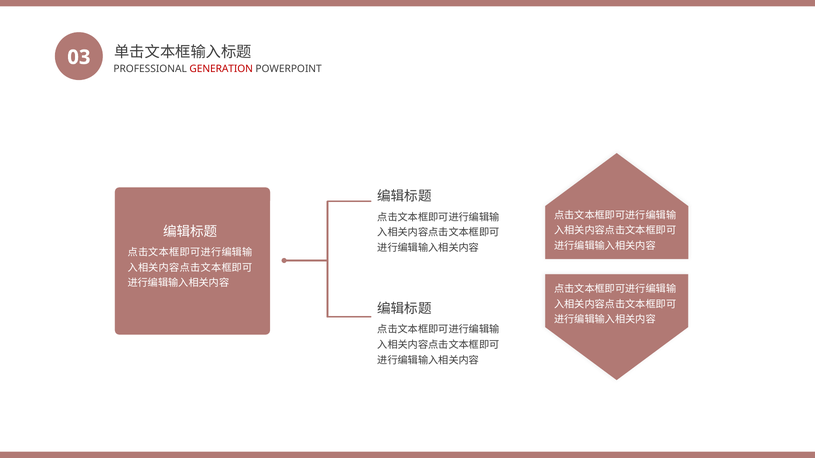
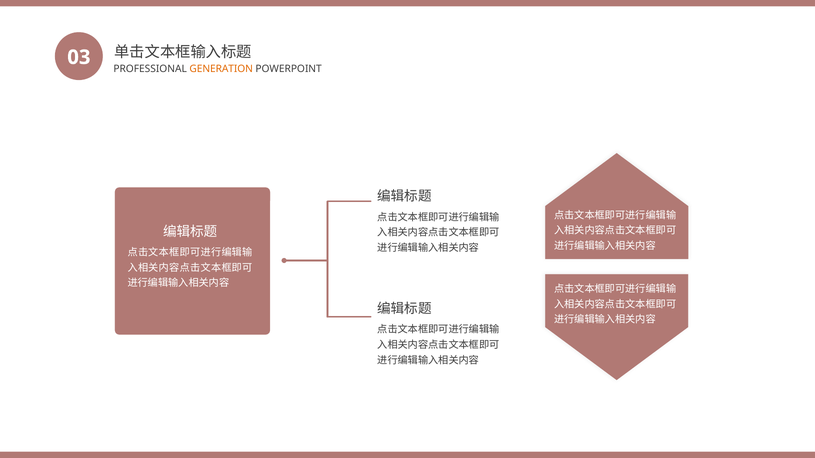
GENERATION colour: red -> orange
